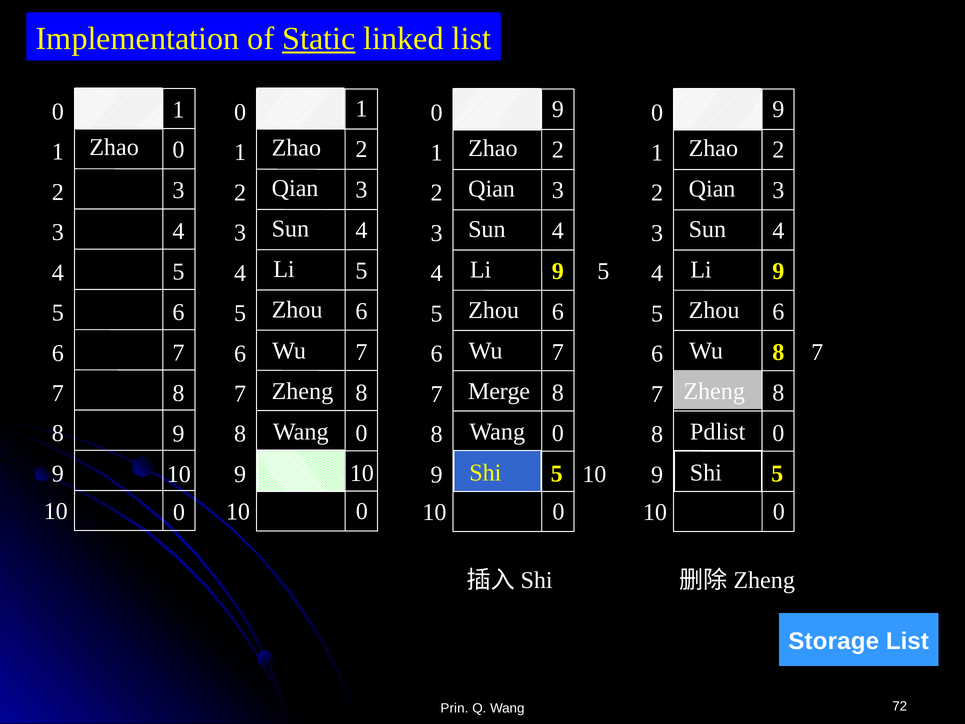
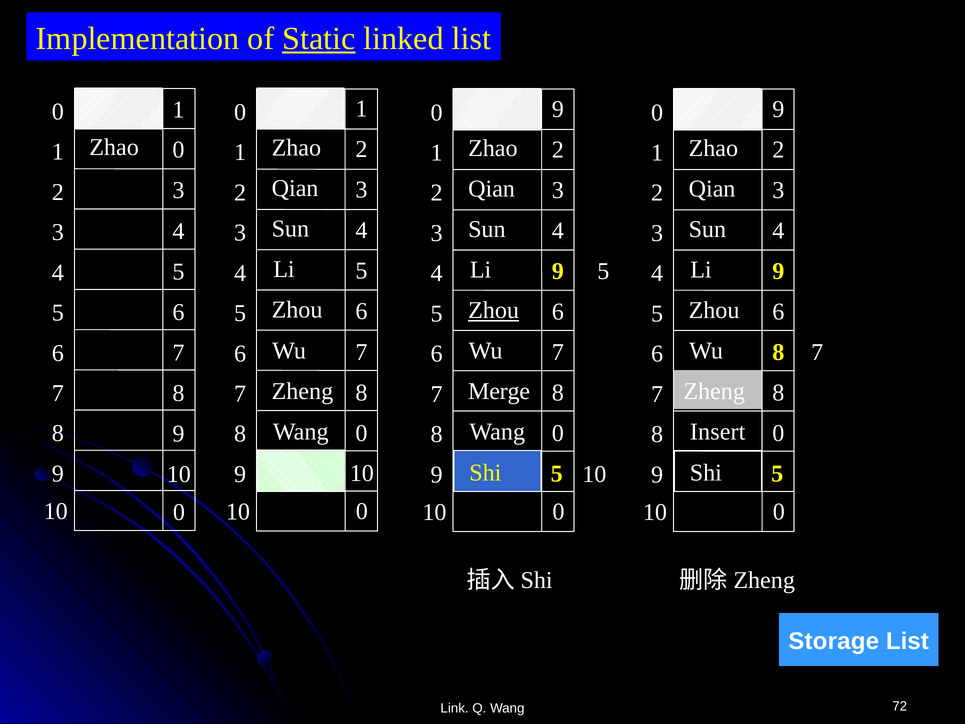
Zhou at (494, 310) underline: none -> present
Pdlist: Pdlist -> Insert
Prin: Prin -> Link
